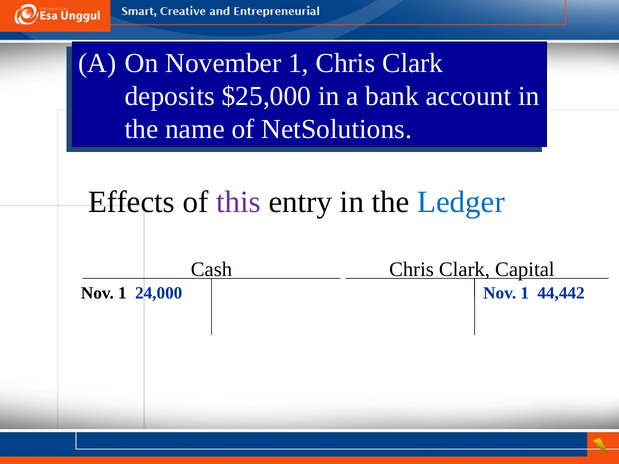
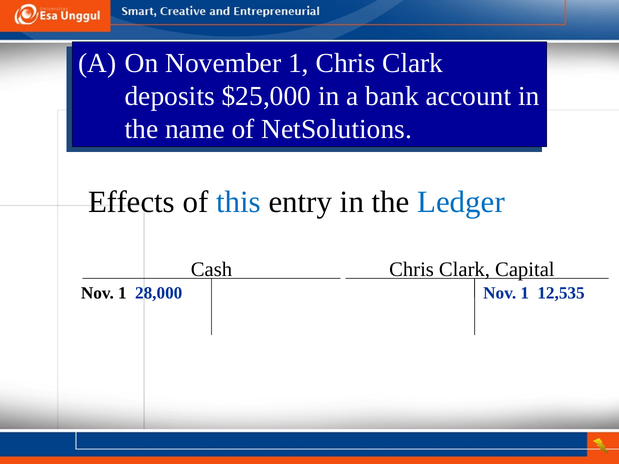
this colour: purple -> blue
24,000: 24,000 -> 28,000
44,442: 44,442 -> 12,535
